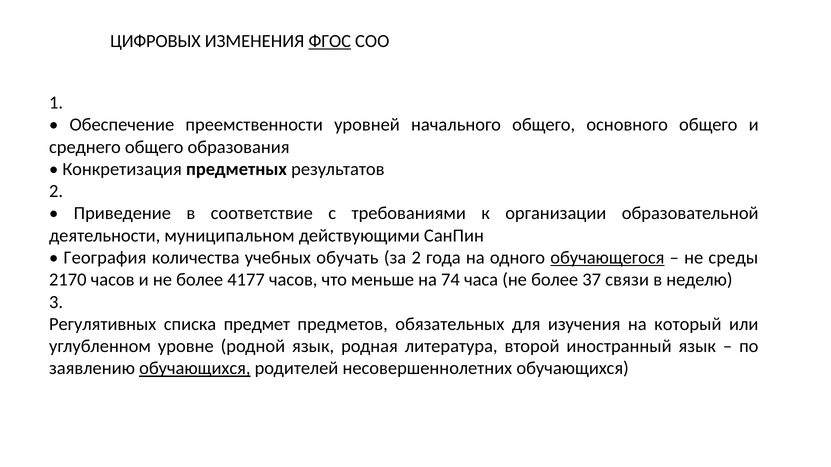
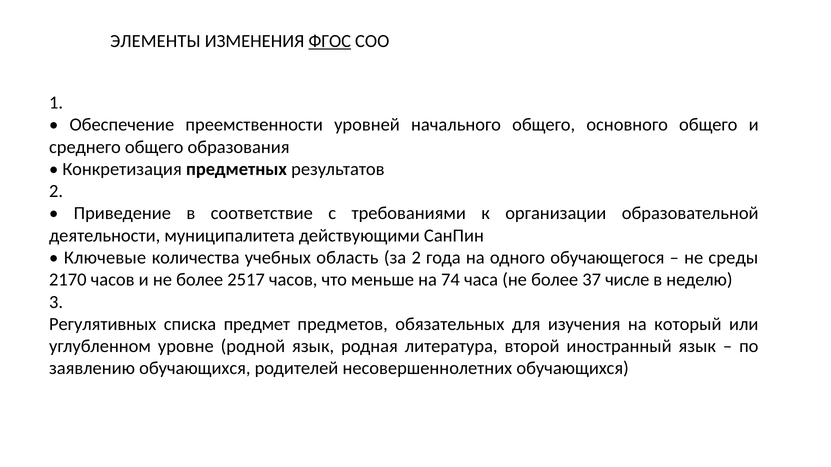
ЦИФРОВЫХ: ЦИФРОВЫХ -> ЭЛЕМЕНТЫ
муниципальном: муниципальном -> муниципалитета
География: География -> Ключевые
обучать: обучать -> область
обучающегося underline: present -> none
4177: 4177 -> 2517
связи: связи -> числе
обучающихся at (195, 369) underline: present -> none
